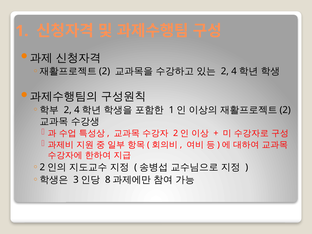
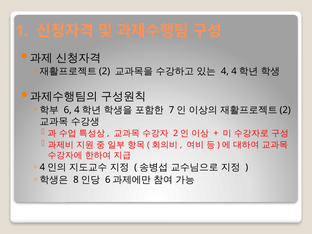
2 at (225, 71): 2 -> 4
2 at (68, 110): 2 -> 6
1 at (172, 110): 1 -> 7
2 at (42, 167): 2 -> 4
3: 3 -> 8
8 at (108, 180): 8 -> 6
